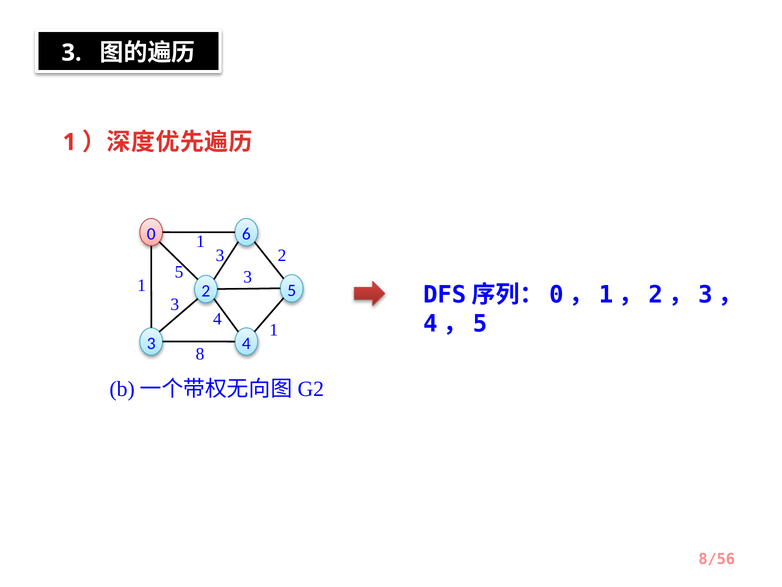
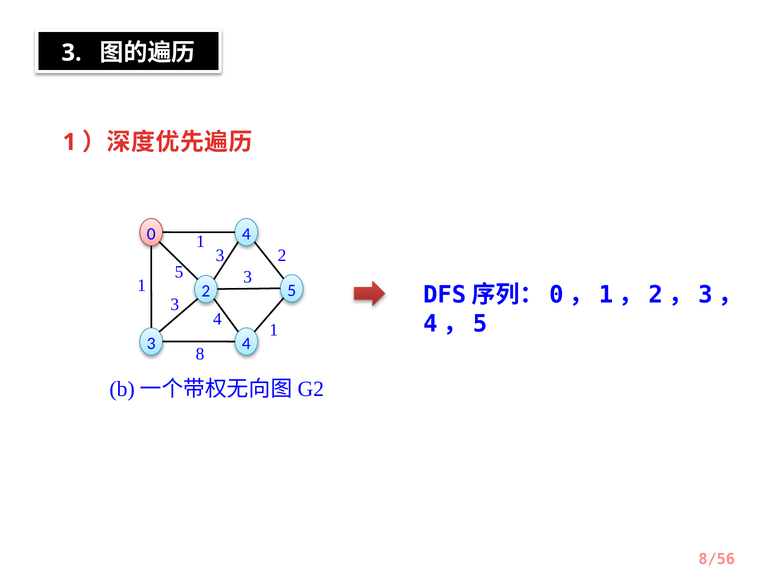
0 6: 6 -> 4
